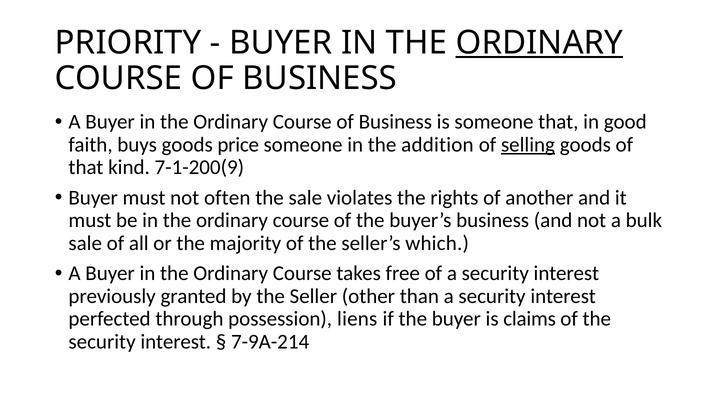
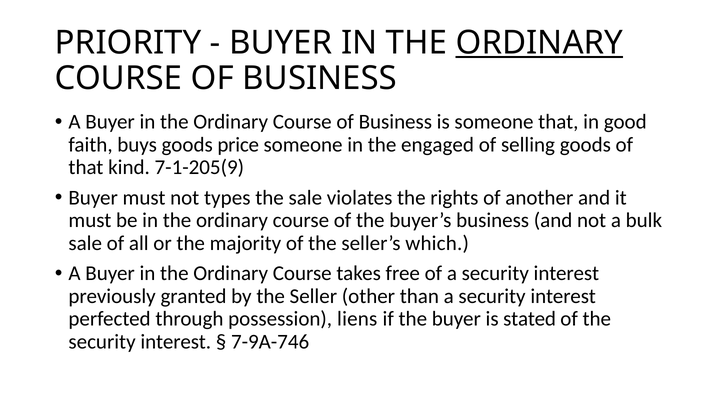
addition: addition -> engaged
selling underline: present -> none
7-1-200(9: 7-1-200(9 -> 7-1-205(9
often: often -> types
claims: claims -> stated
7-9A-214: 7-9A-214 -> 7-9A-746
